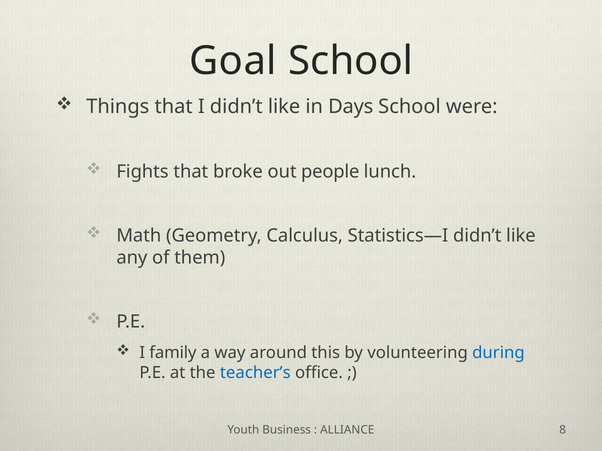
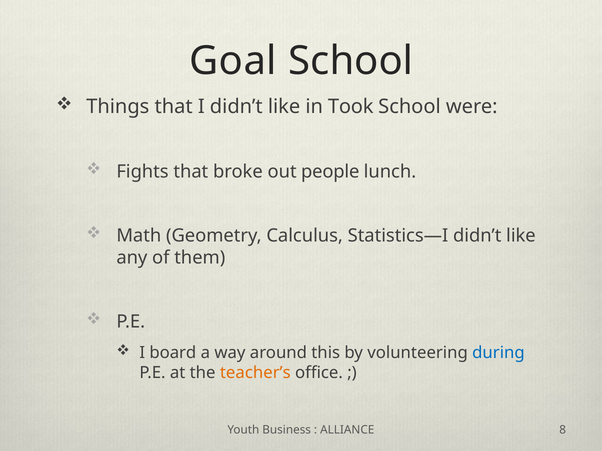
Days: Days -> Took
family: family -> board
teacher’s colour: blue -> orange
